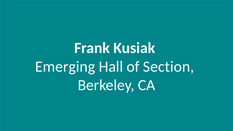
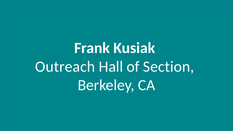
Emerging: Emerging -> Outreach
